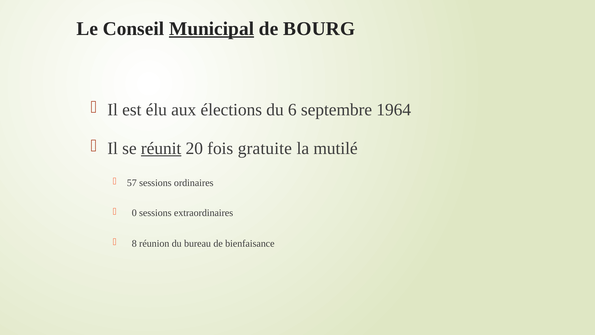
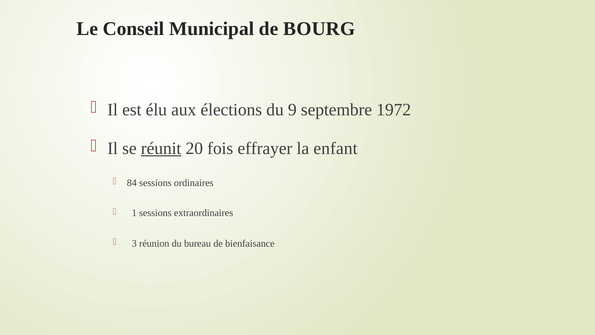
Municipal underline: present -> none
6: 6 -> 9
1964: 1964 -> 1972
gratuite: gratuite -> effrayer
mutilé: mutilé -> enfant
57: 57 -> 84
0: 0 -> 1
8: 8 -> 3
